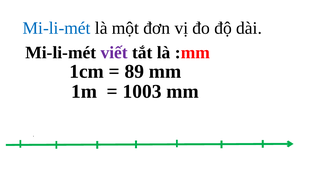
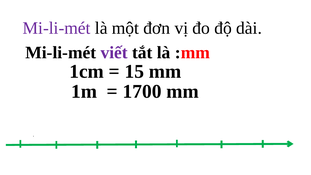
Mi-li-mét at (57, 28) colour: blue -> purple
89: 89 -> 15
1003: 1003 -> 1700
